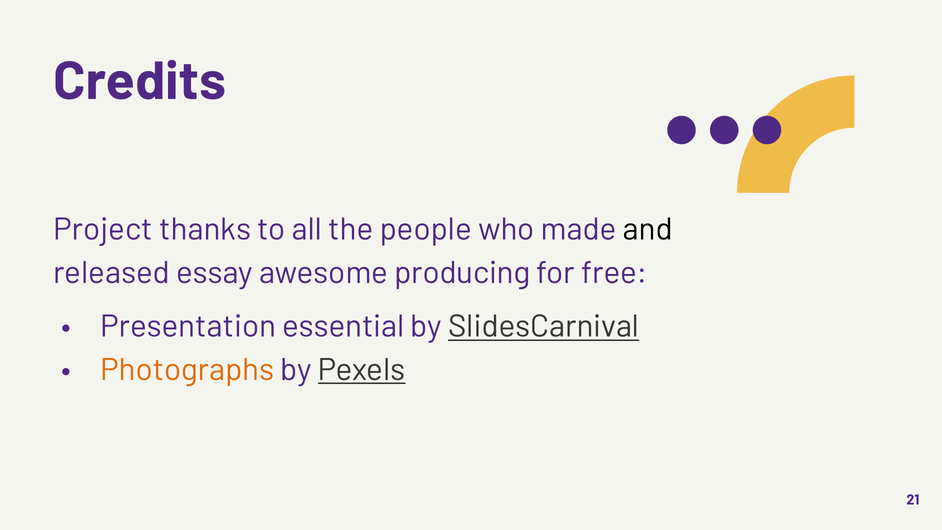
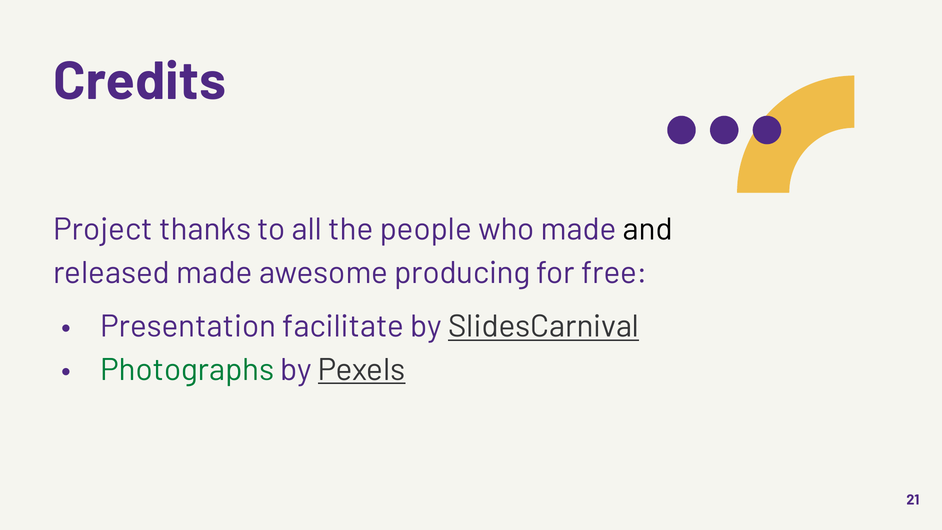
released essay: essay -> made
essential: essential -> facilitate
Photographs colour: orange -> green
